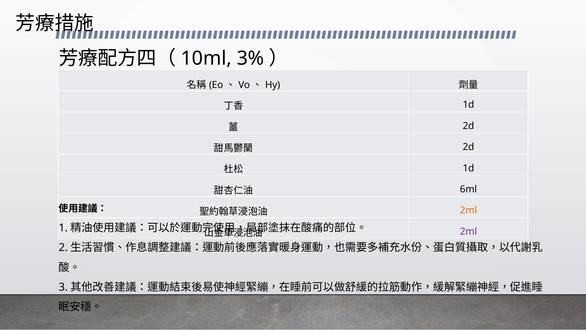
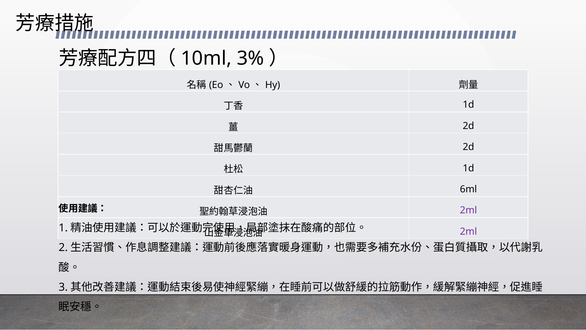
2ml at (468, 210) colour: orange -> purple
